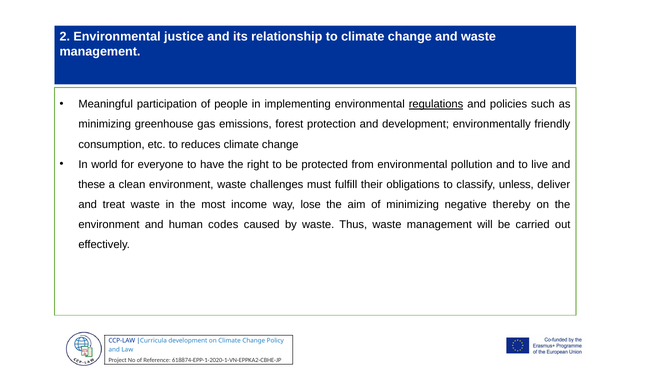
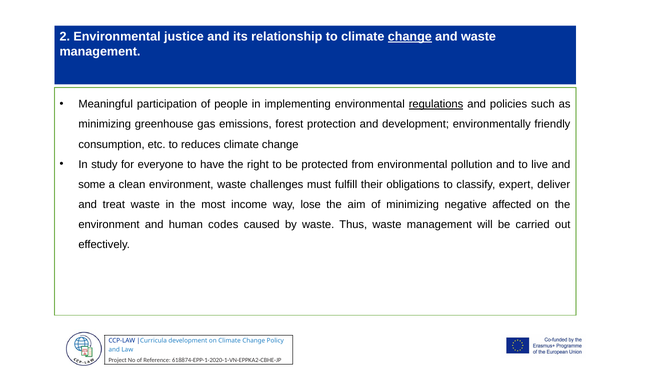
change at (410, 37) underline: none -> present
world: world -> study
these: these -> some
unless: unless -> expert
thereby: thereby -> affected
